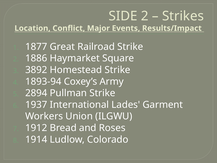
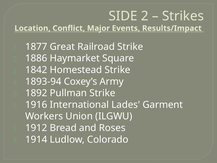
3892: 3892 -> 1842
2894: 2894 -> 1892
1937: 1937 -> 1916
